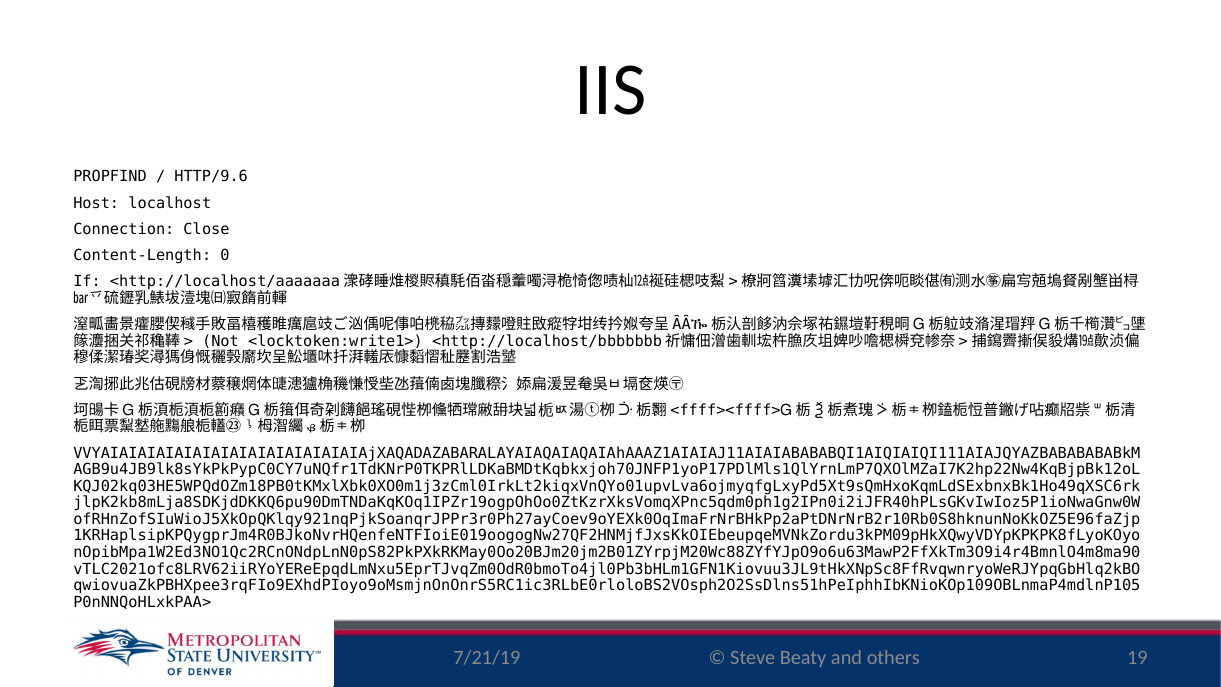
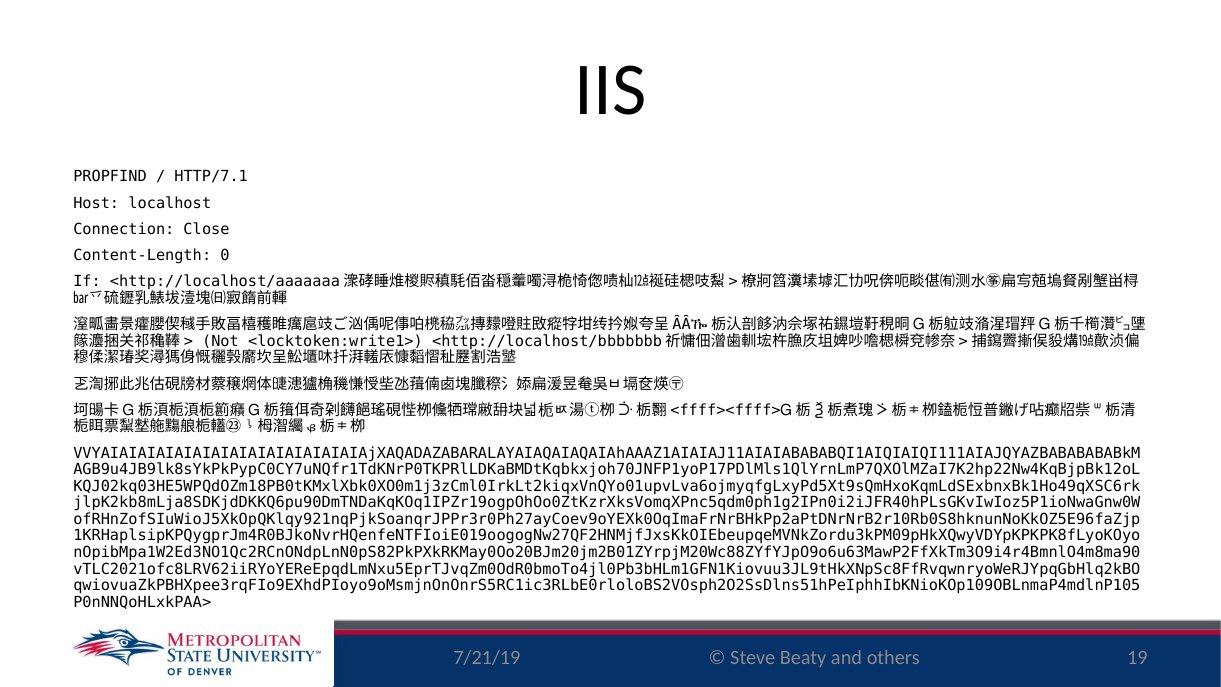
HTTP/9.6: HTTP/9.6 -> HTTP/7.1
